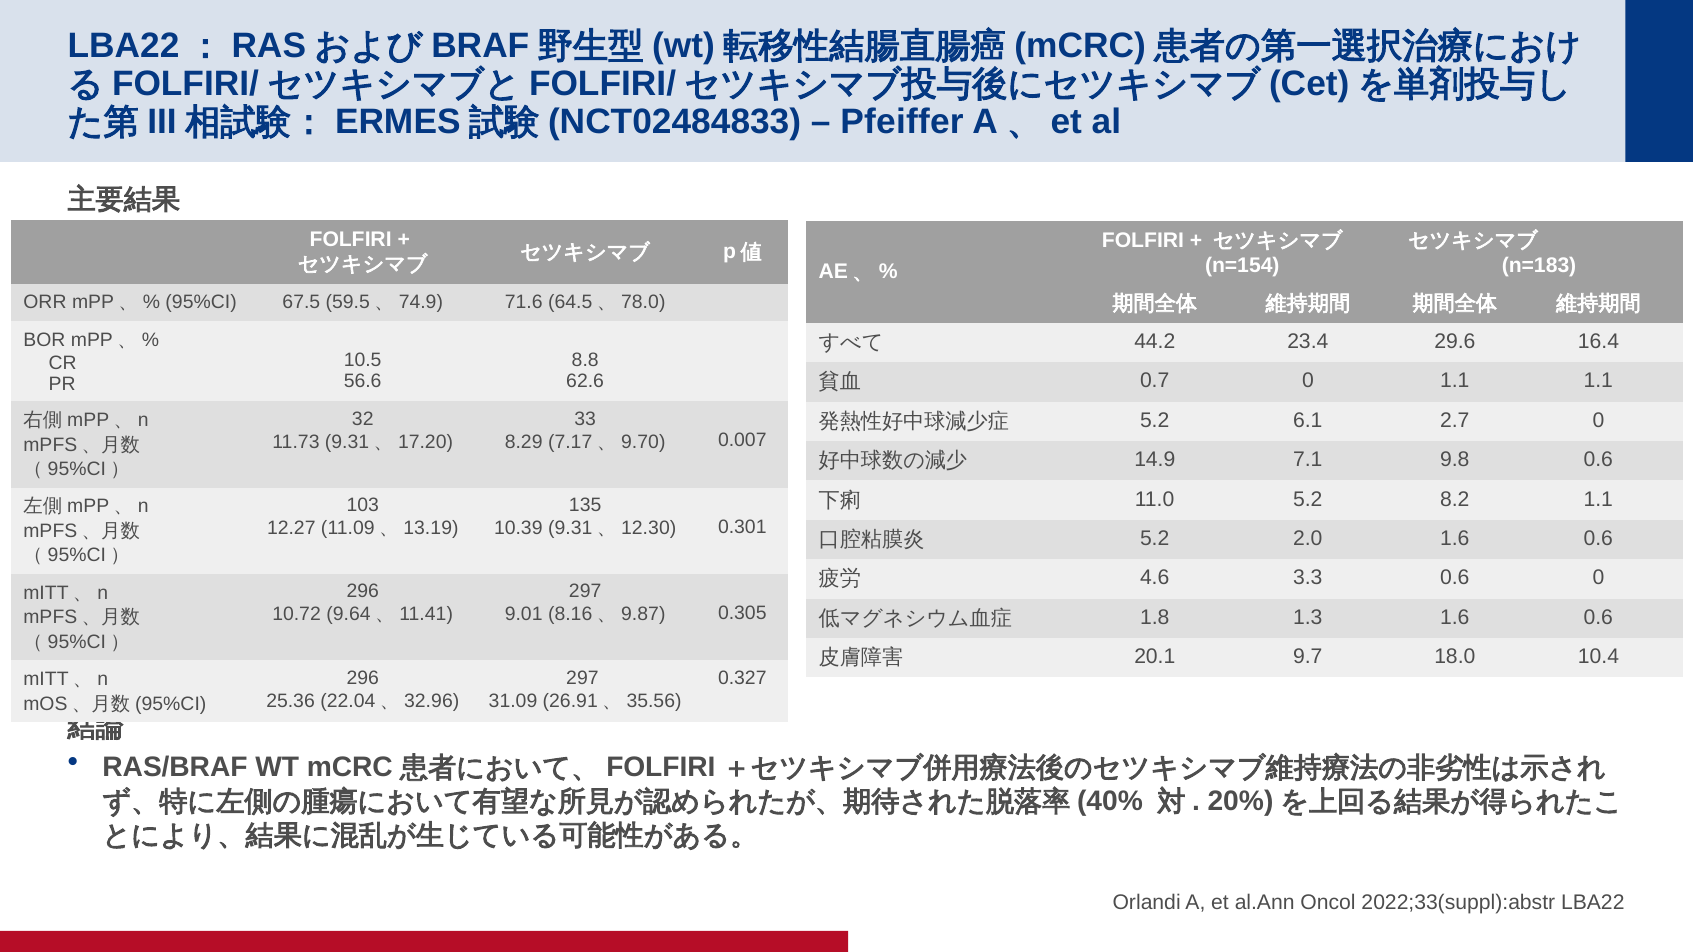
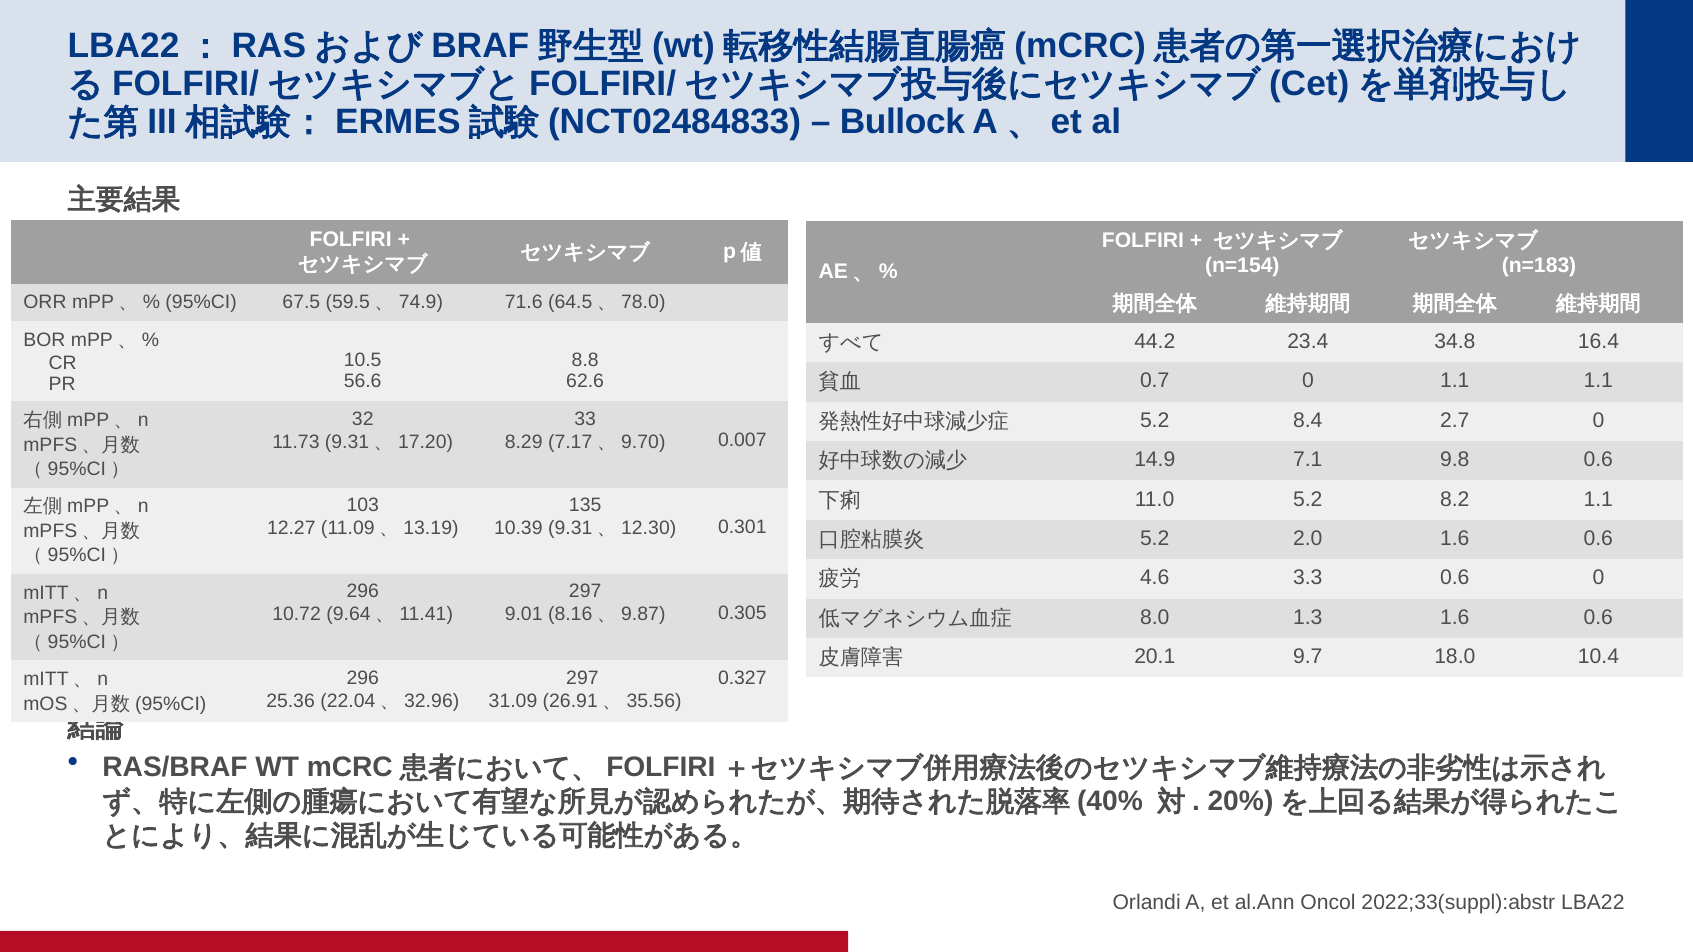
Pfeiffer: Pfeiffer -> Bullock
29.6: 29.6 -> 34.8
6.1: 6.1 -> 8.4
1.8: 1.8 -> 8.0
